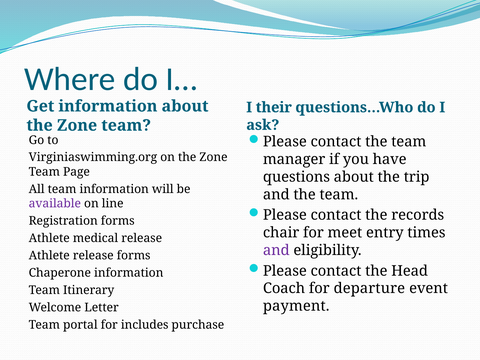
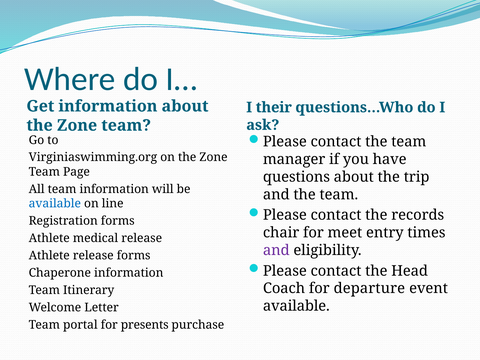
available at (55, 203) colour: purple -> blue
payment at (296, 306): payment -> available
includes: includes -> presents
